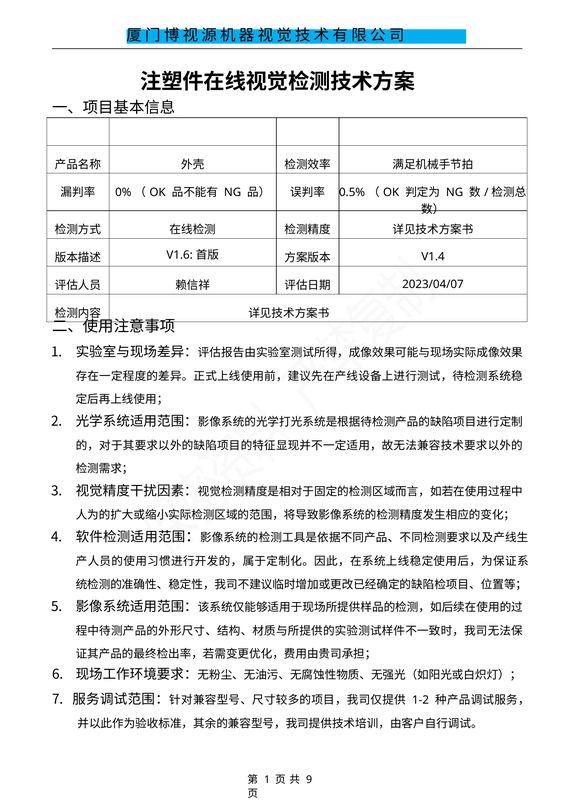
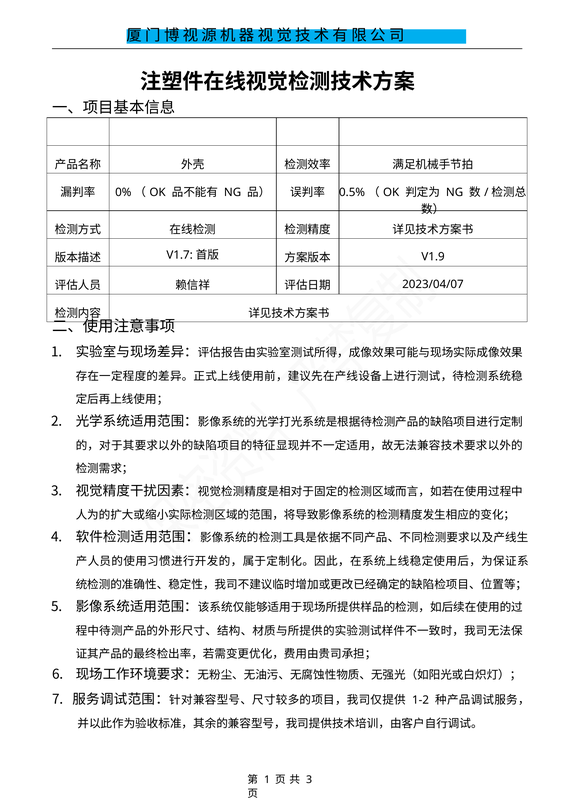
V1.6: V1.6 -> V1.7
V1.4: V1.4 -> V1.9
9 at (309, 780): 9 -> 3
